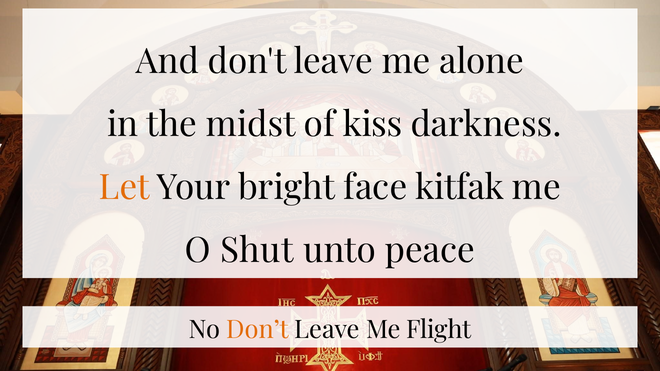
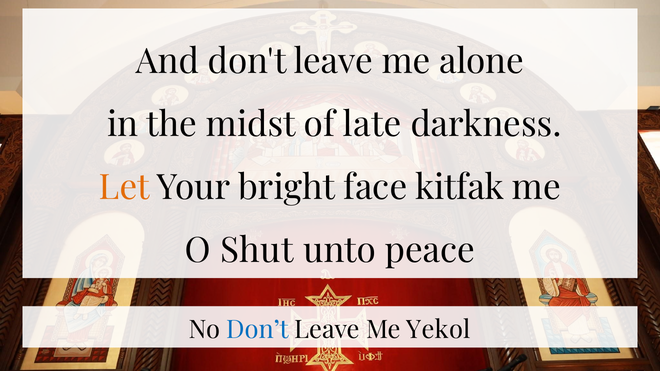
kiss: kiss -> late
Don’t colour: orange -> blue
Flight: Flight -> Yekol
